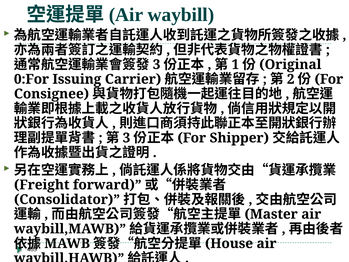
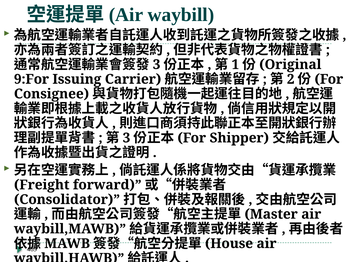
0:For: 0:For -> 9:For
